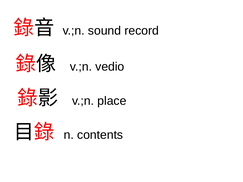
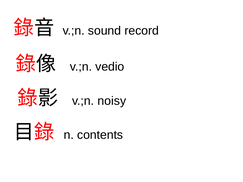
place: place -> noisy
